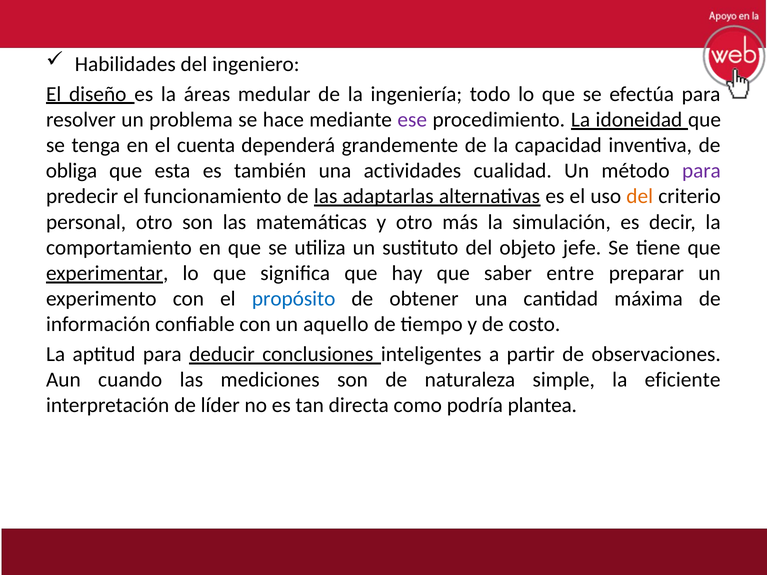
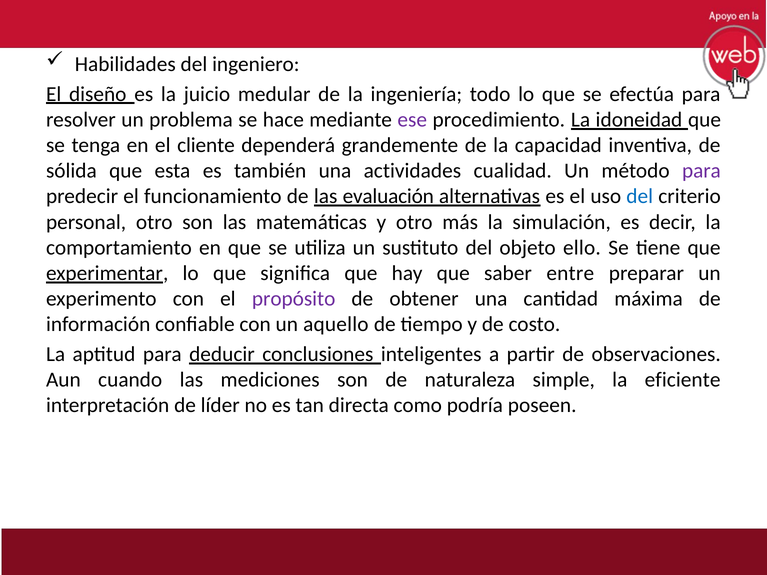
áreas: áreas -> juicio
cuenta: cuenta -> cliente
obliga: obliga -> sólida
adaptarlas: adaptarlas -> evaluación
del at (640, 196) colour: orange -> blue
jefe: jefe -> ello
propósito colour: blue -> purple
plantea: plantea -> poseen
